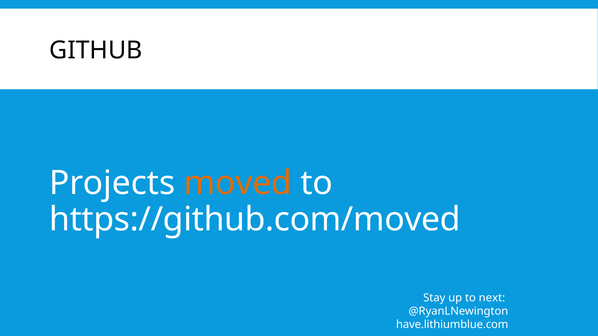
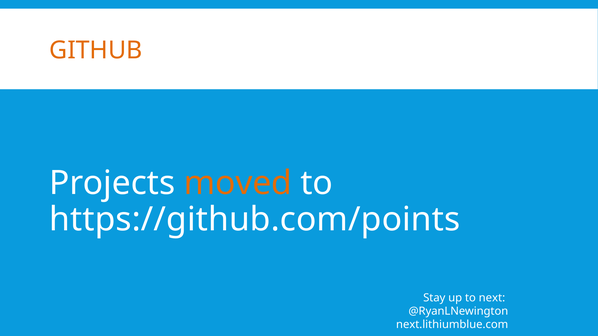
GITHUB colour: black -> orange
https://github.com/moved: https://github.com/moved -> https://github.com/points
have.lithiumblue.com: have.lithiumblue.com -> next.lithiumblue.com
